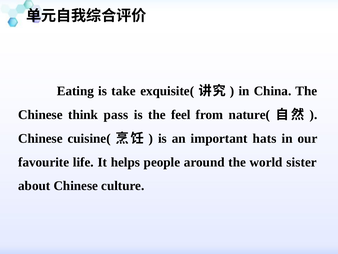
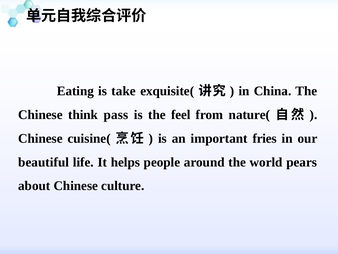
hats: hats -> fries
favourite: favourite -> beautiful
sister: sister -> pears
